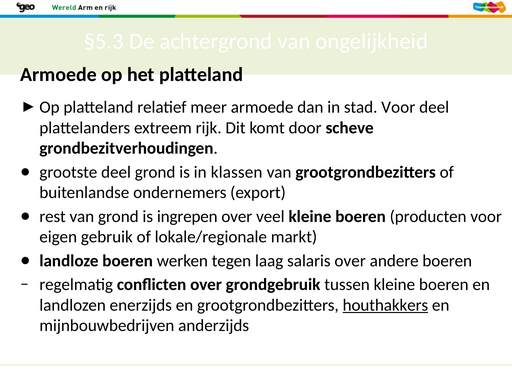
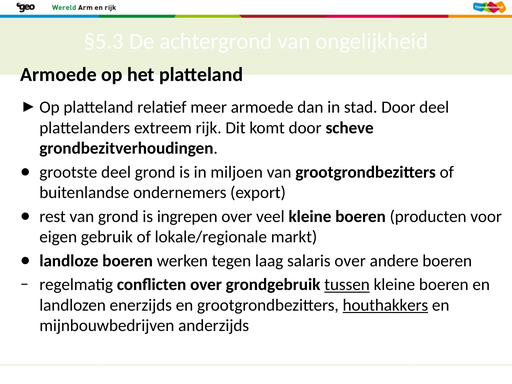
stad Voor: Voor -> Door
klassen: klassen -> miljoen
tussen underline: none -> present
